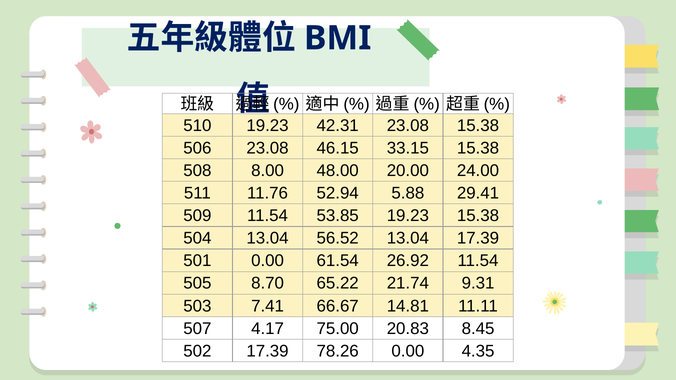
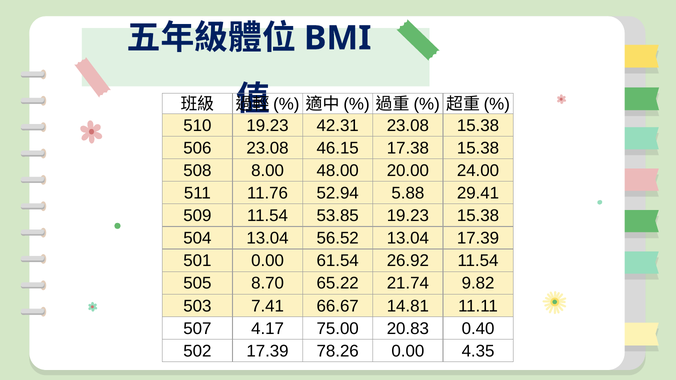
33.15: 33.15 -> 17.38
9.31: 9.31 -> 9.82
8.45: 8.45 -> 0.40
